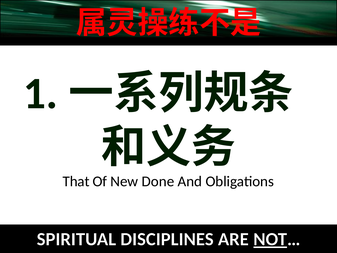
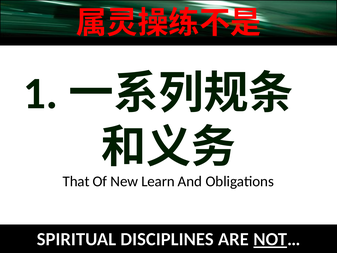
Done: Done -> Learn
